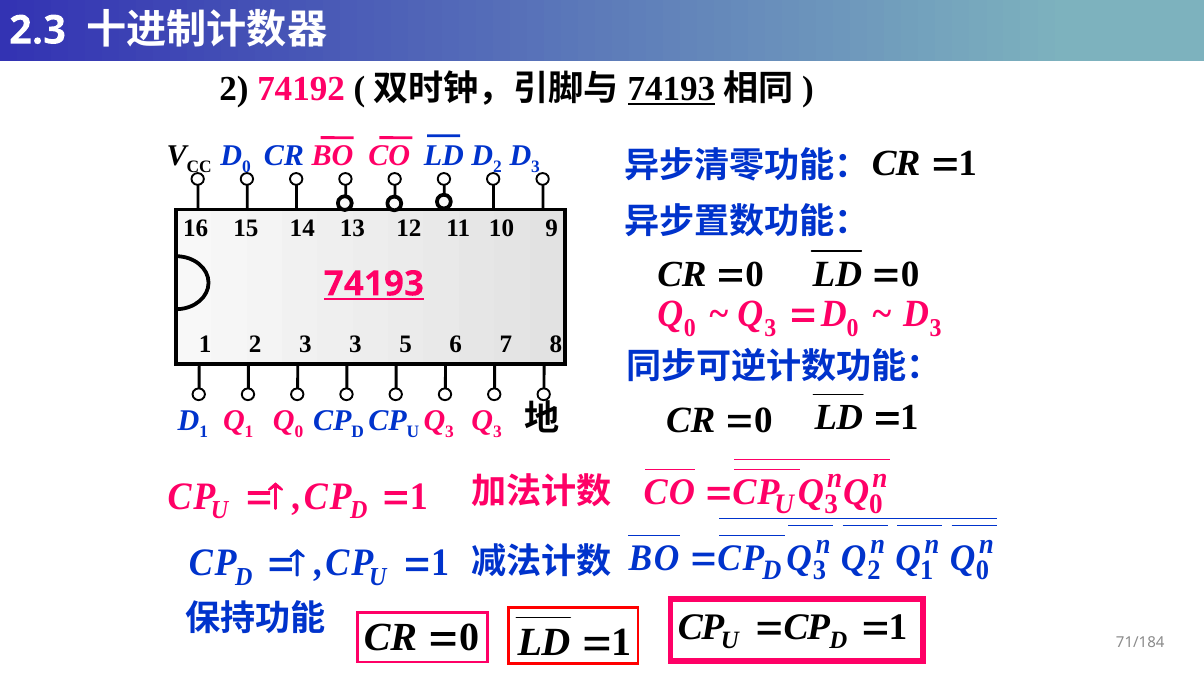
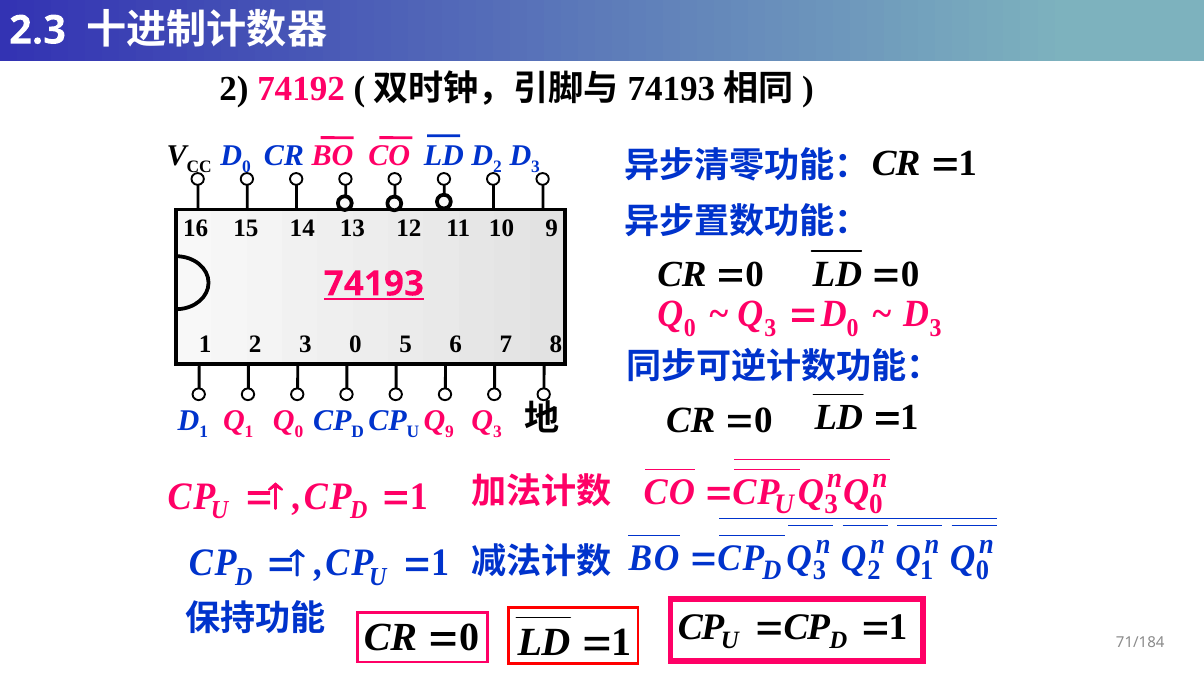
74193 at (671, 89) underline: present -> none
2 3 3: 3 -> 0
3 at (450, 432): 3 -> 9
